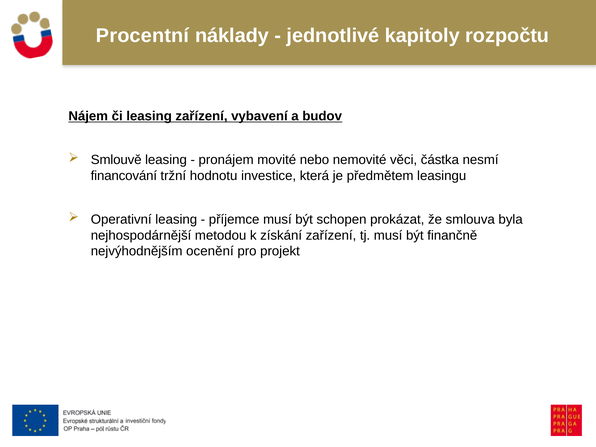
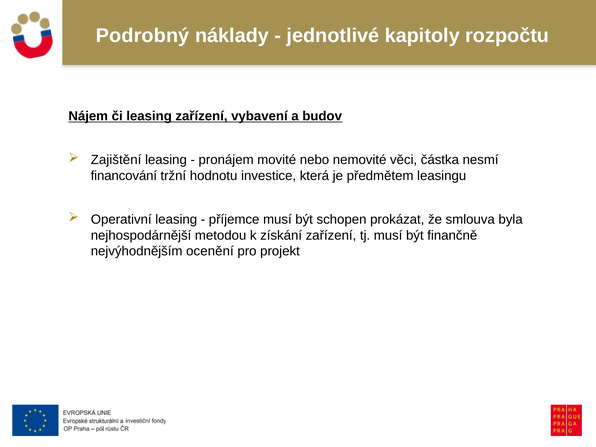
Procentní: Procentní -> Podrobný
Smlouvě: Smlouvě -> Zajištění
